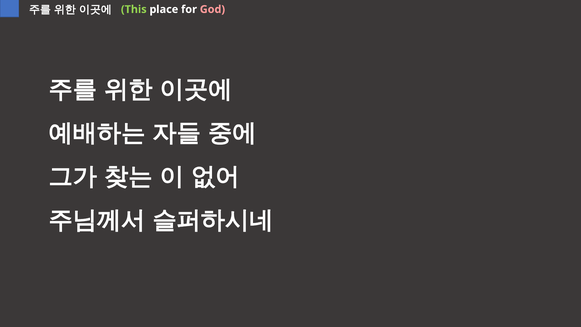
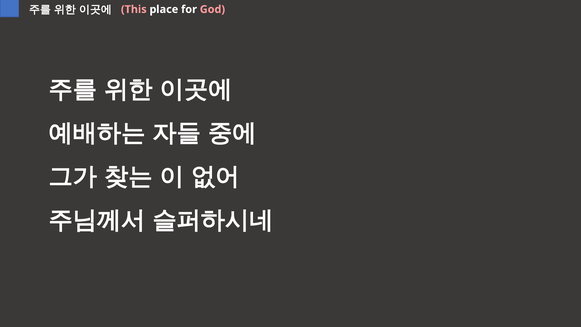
This colour: light green -> pink
